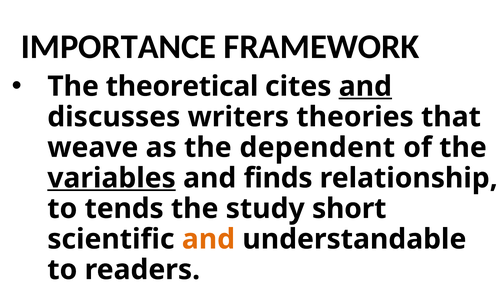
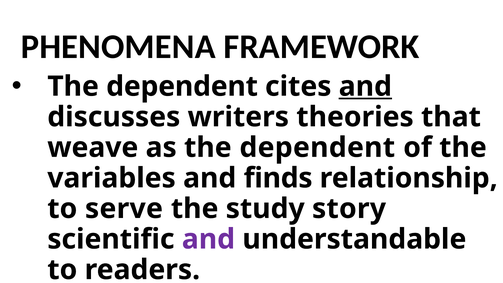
IMPORTANCE: IMPORTANCE -> PHENOMENA
theoretical at (182, 86): theoretical -> dependent
variables underline: present -> none
tends: tends -> serve
short: short -> story
and at (208, 239) colour: orange -> purple
